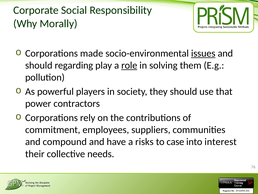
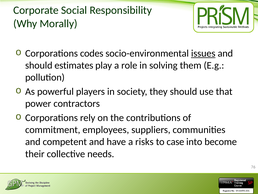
made: made -> codes
regarding: regarding -> estimates
role underline: present -> none
compound: compound -> competent
interest: interest -> become
